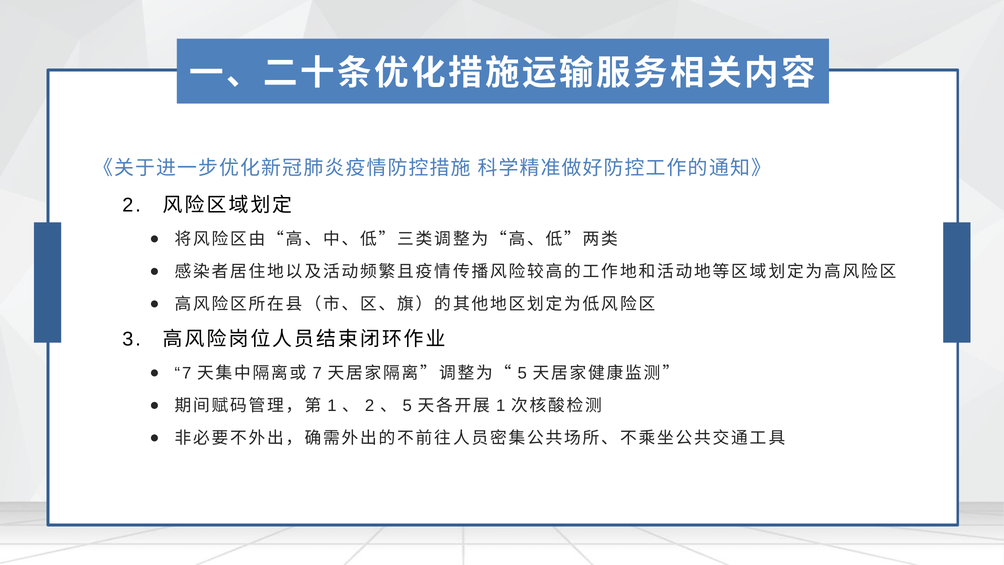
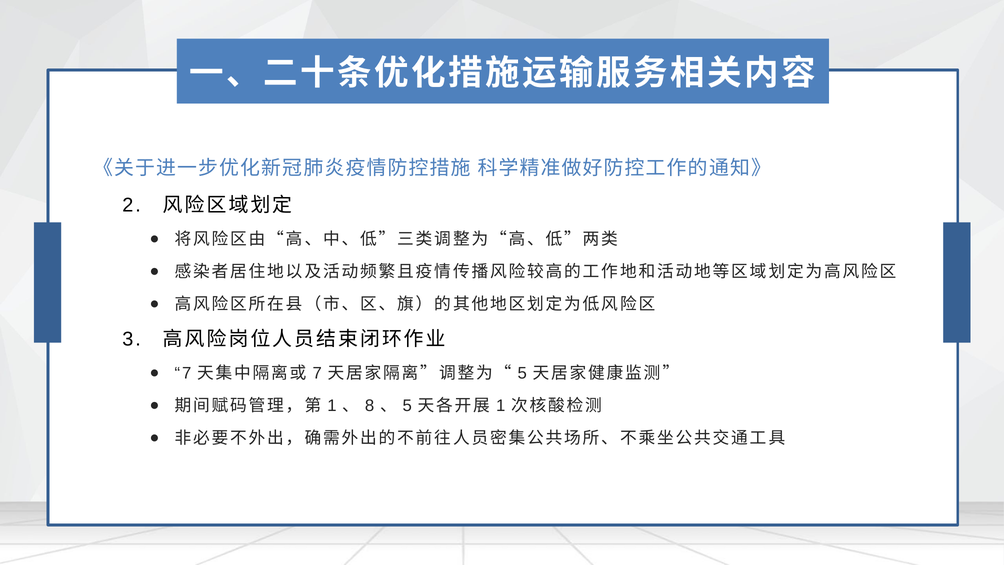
2 at (370, 406): 2 -> 8
